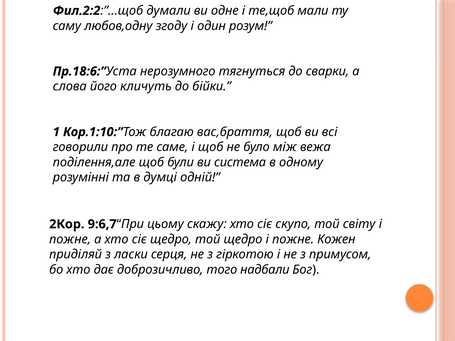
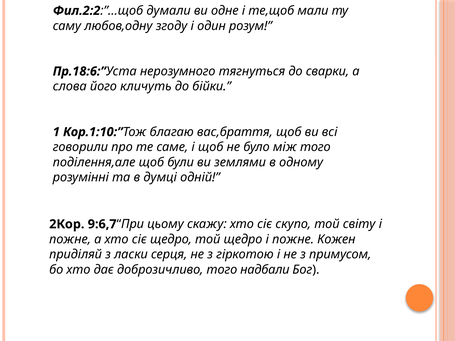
між вежа: вежа -> того
система: система -> землями
